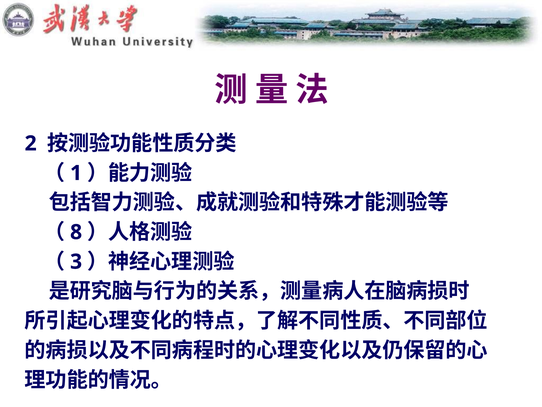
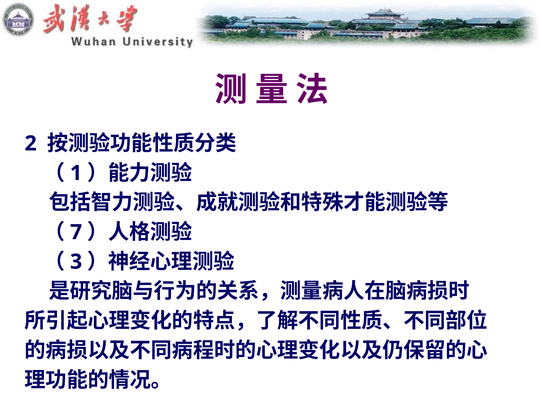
8: 8 -> 7
